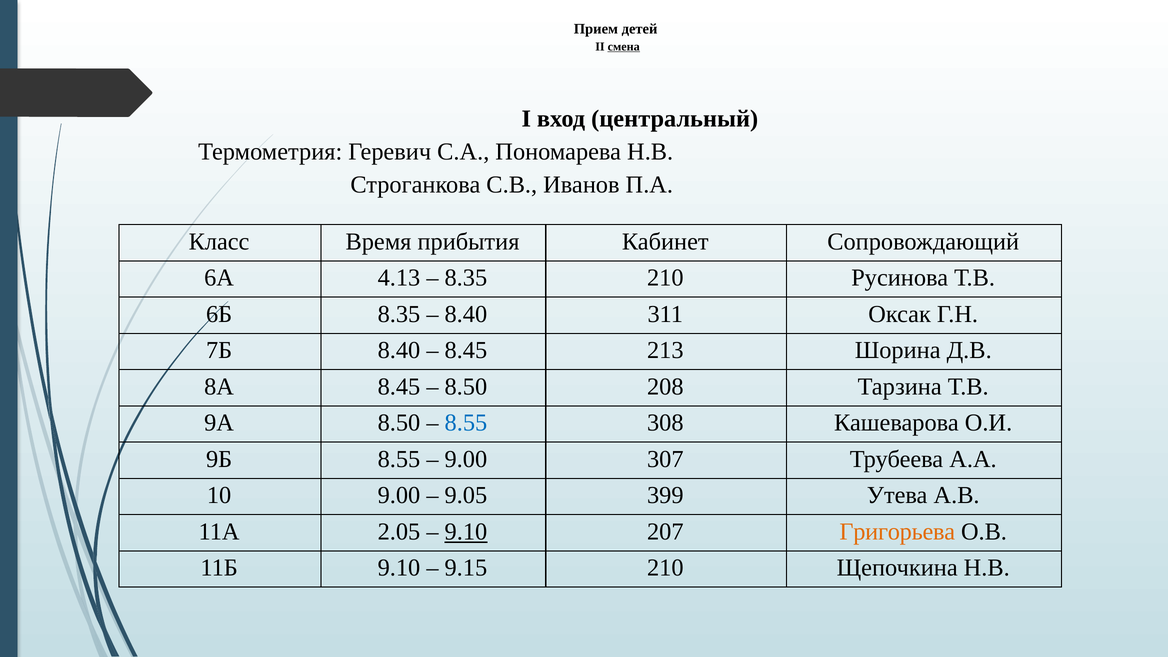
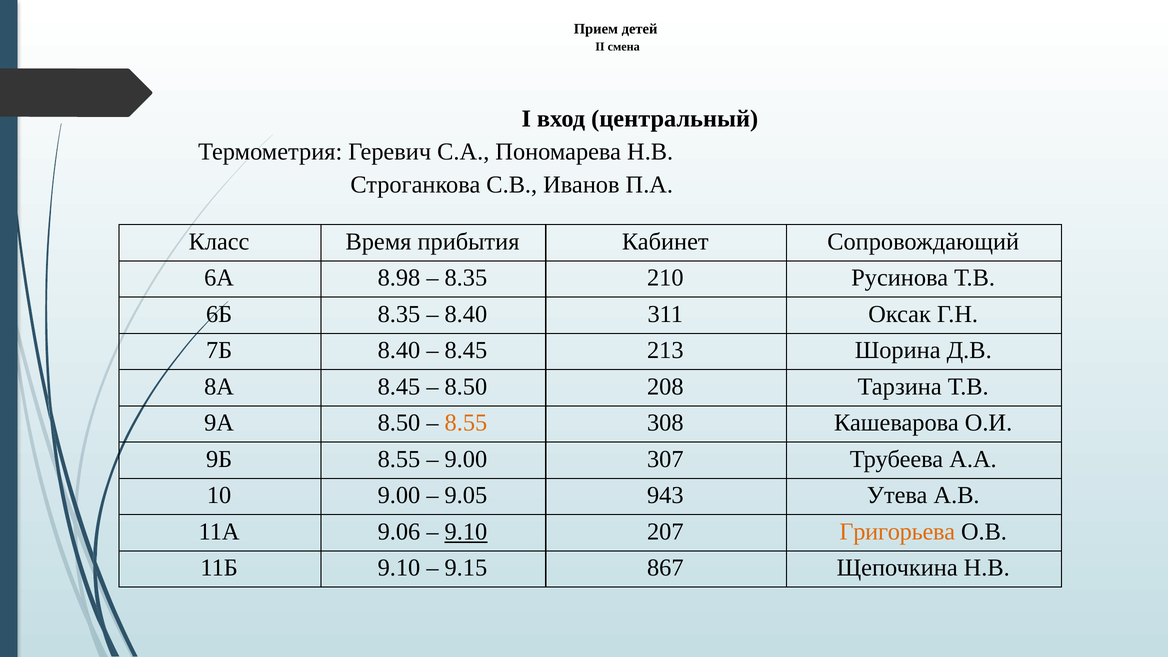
смена underline: present -> none
4.13: 4.13 -> 8.98
8.55 at (466, 423) colour: blue -> orange
399: 399 -> 943
2.05: 2.05 -> 9.06
9.15 210: 210 -> 867
